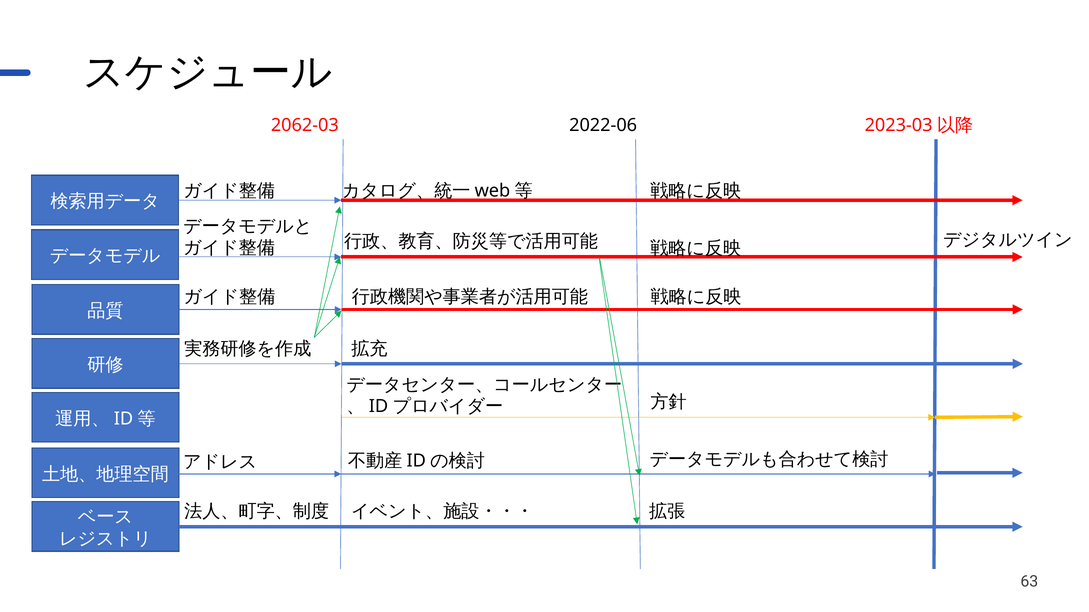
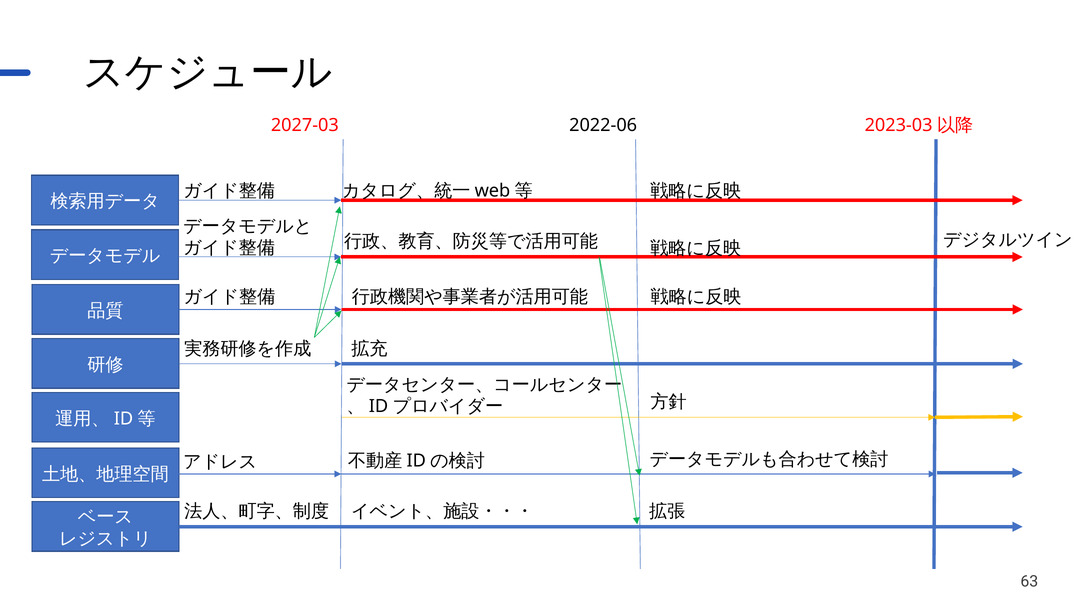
2062-03: 2062-03 -> 2027-03
